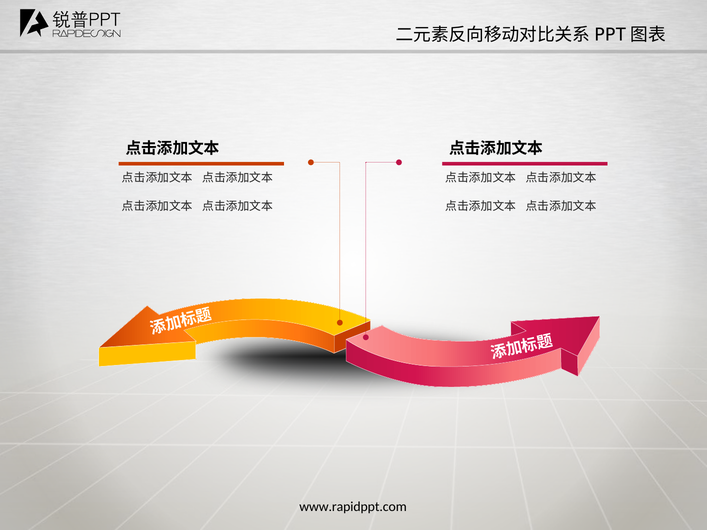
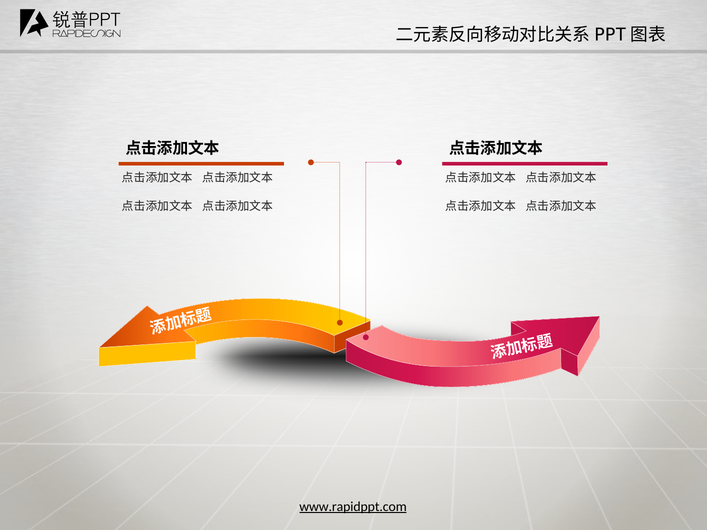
www.rapidppt.com underline: none -> present
